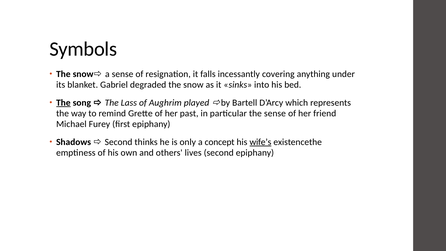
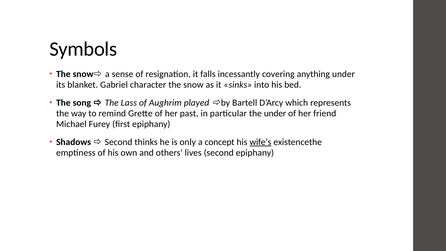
degraded: degraded -> character
The at (63, 103) underline: present -> none
the sense: sense -> under
